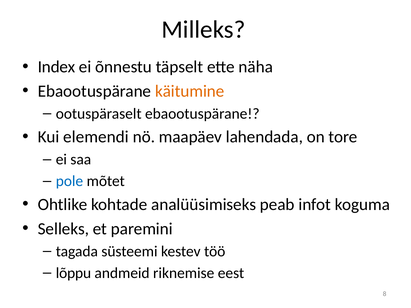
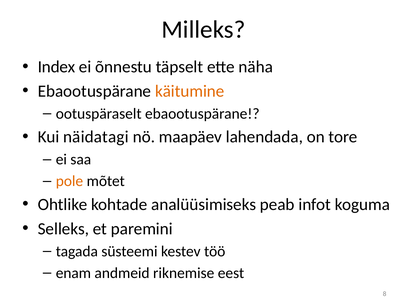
elemendi: elemendi -> näidatagi
pole colour: blue -> orange
lõppu: lõppu -> enam
